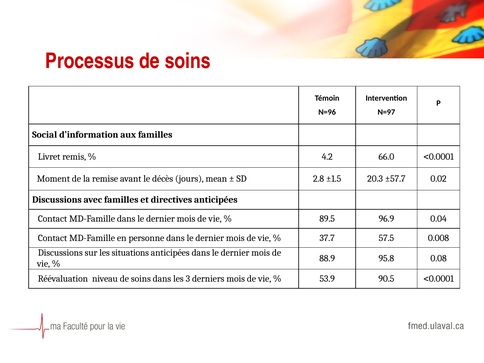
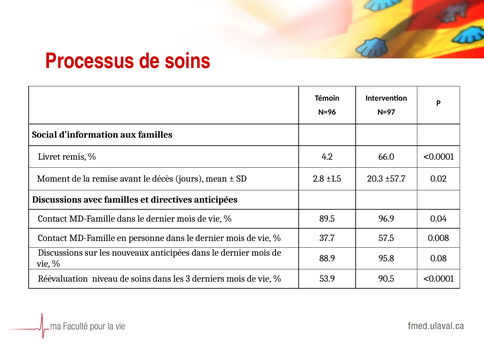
situations: situations -> nouveaux
